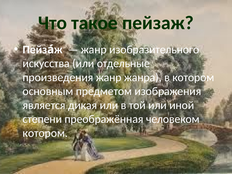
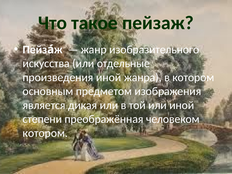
произведения жанр: жанр -> иной
